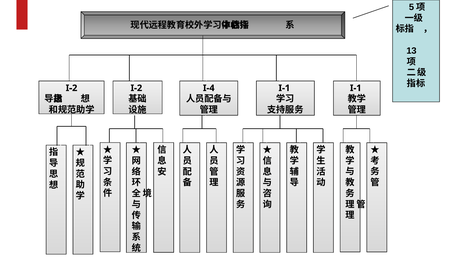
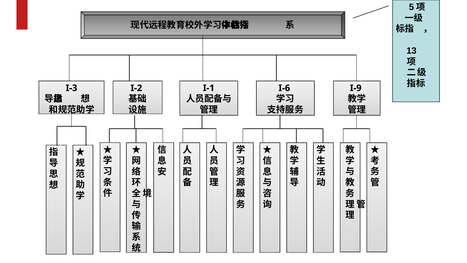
I-2 at (72, 88): I-2 -> I-3
I-4: I-4 -> I-1
I-1 at (284, 88): I-1 -> I-6
I-1 at (356, 88): I-1 -> I-9
